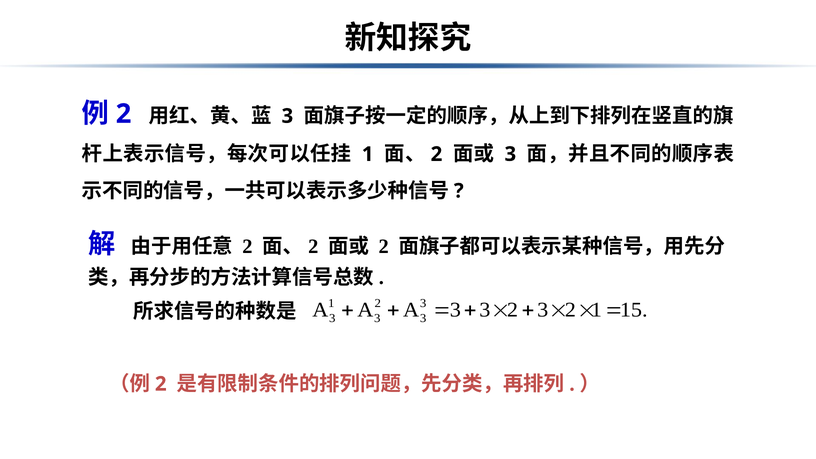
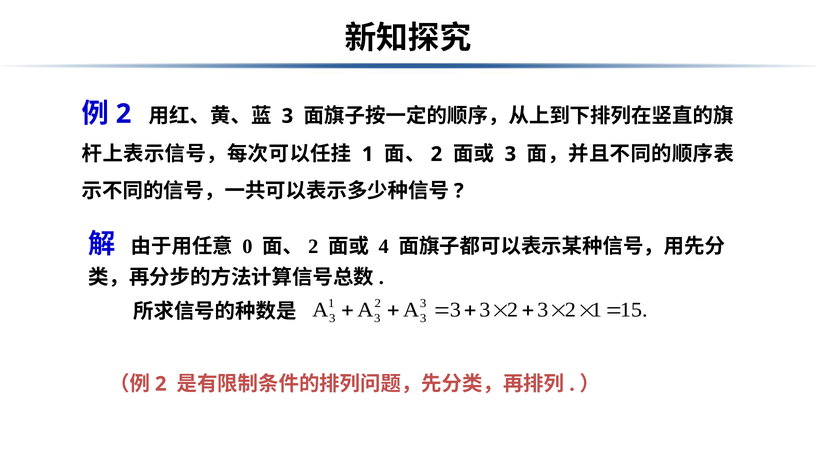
2 at (247, 247): 2 -> 0
2 at (384, 247): 2 -> 4
